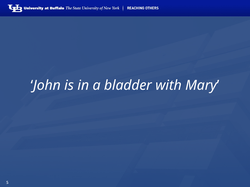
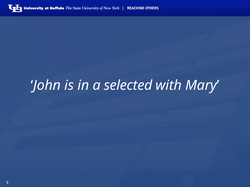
bladder: bladder -> selected
